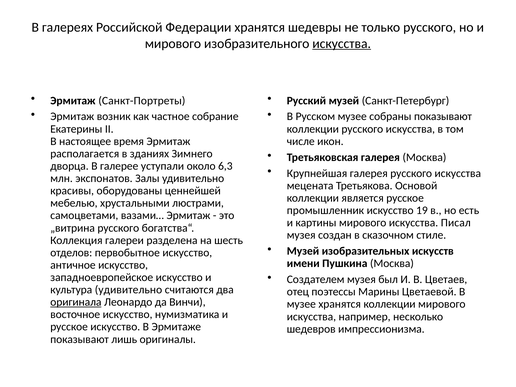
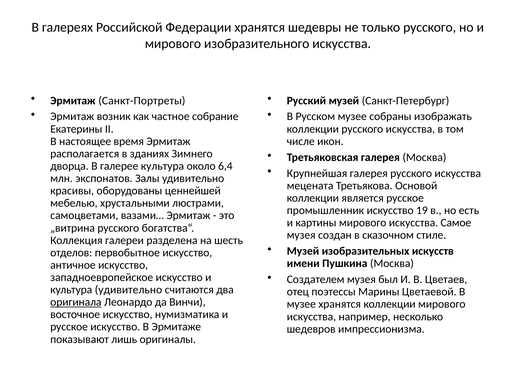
искусства at (342, 44) underline: present -> none
собраны показывают: показывают -> изображать
галерее уступали: уступали -> культура
6,3: 6,3 -> 6,4
Писал: Писал -> Самое
